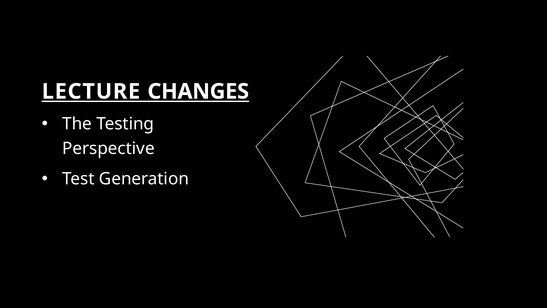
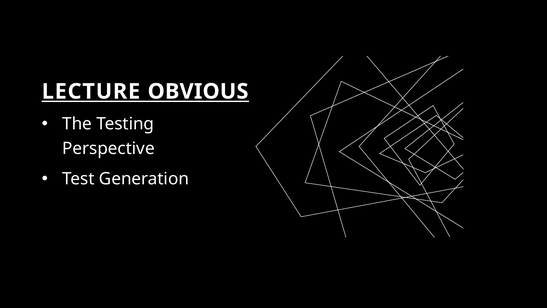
CHANGES: CHANGES -> OBVIOUS
